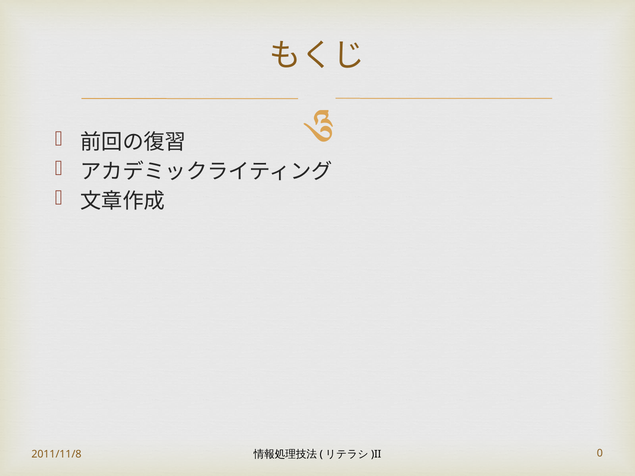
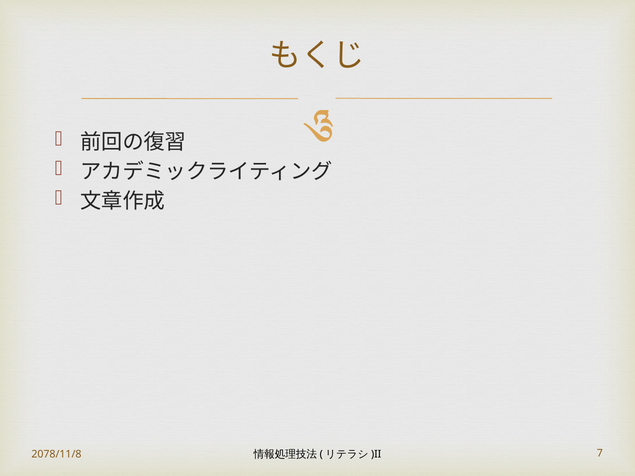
2011/11/8: 2011/11/8 -> 2078/11/8
0: 0 -> 7
